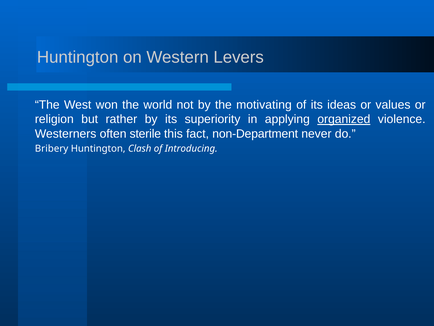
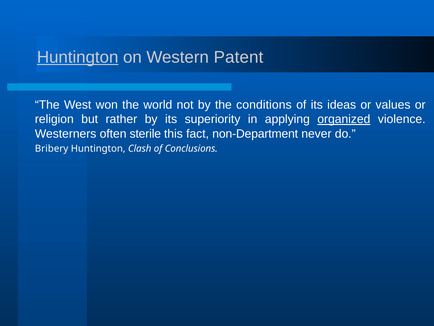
Huntington at (78, 57) underline: none -> present
Levers: Levers -> Patent
motivating: motivating -> conditions
Introducing: Introducing -> Conclusions
